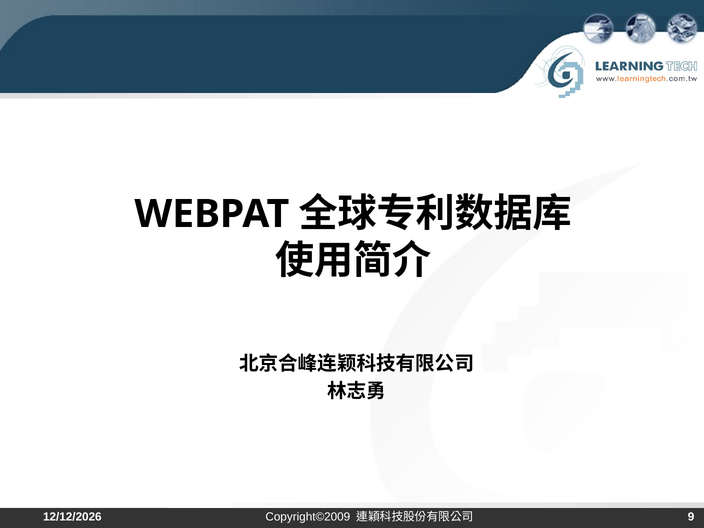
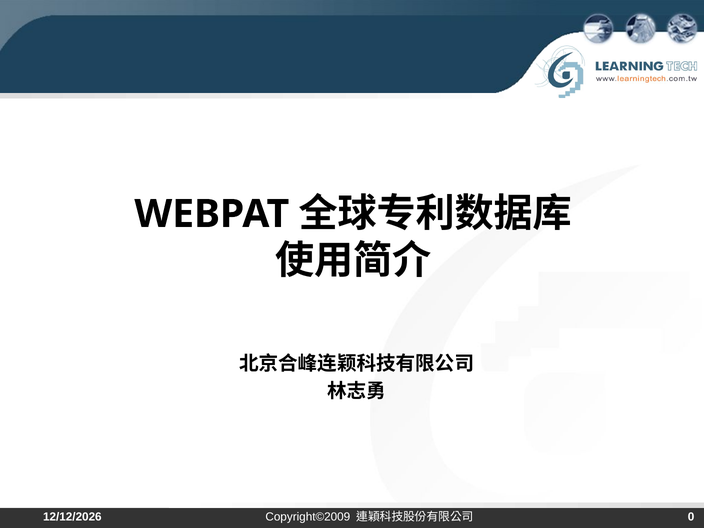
9: 9 -> 0
